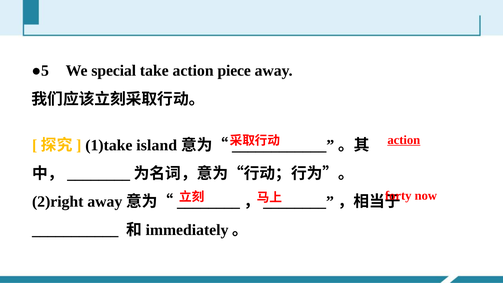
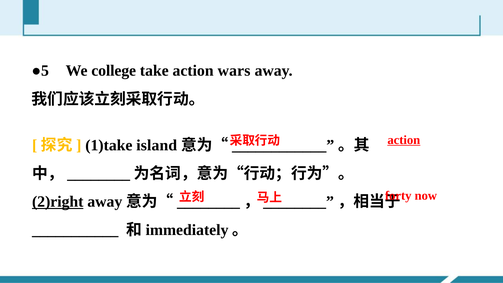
special: special -> college
piece: piece -> wars
2)right underline: none -> present
